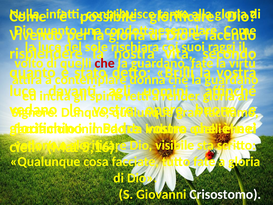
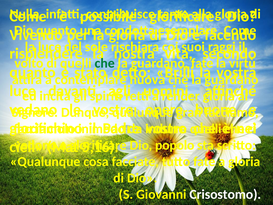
che at (105, 63) colour: red -> green
donna: donna -> nuova
visibile: visibile -> popolo
